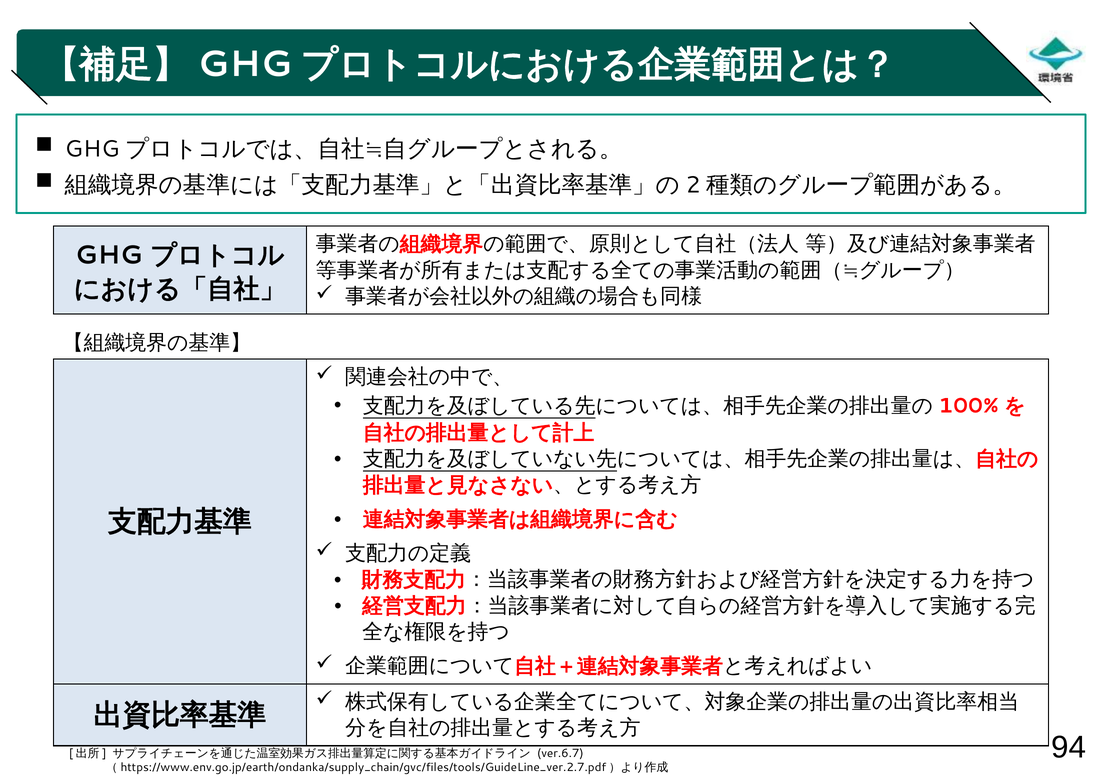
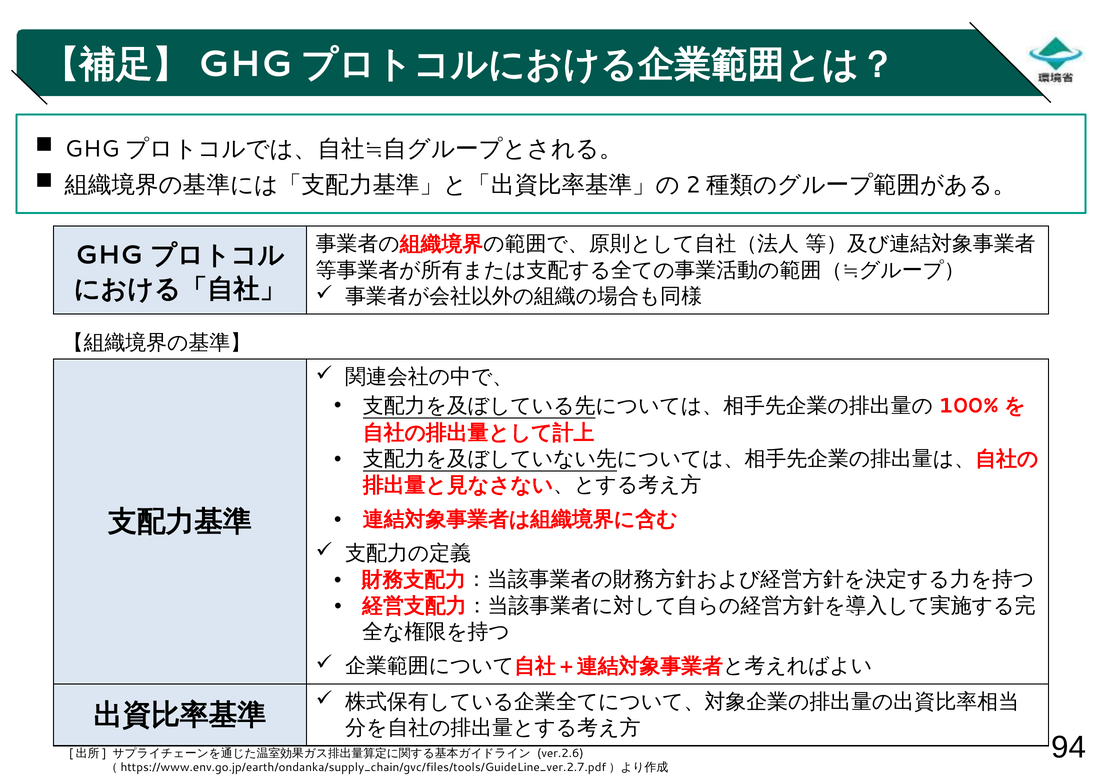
ver.6.7: ver.6.7 -> ver.2.6
